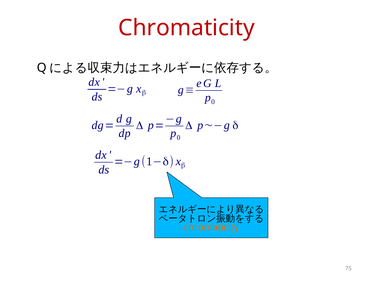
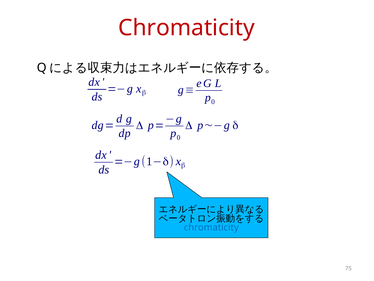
chromaticity at (211, 227) colour: orange -> blue
